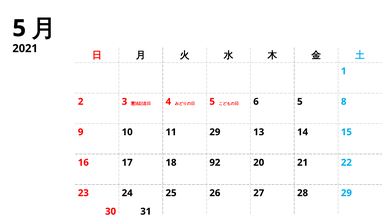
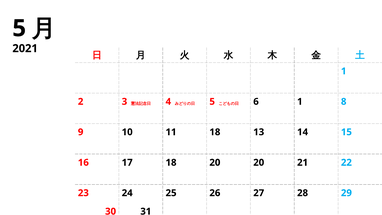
6 5: 5 -> 1
11 29: 29 -> 18
18 92: 92 -> 20
